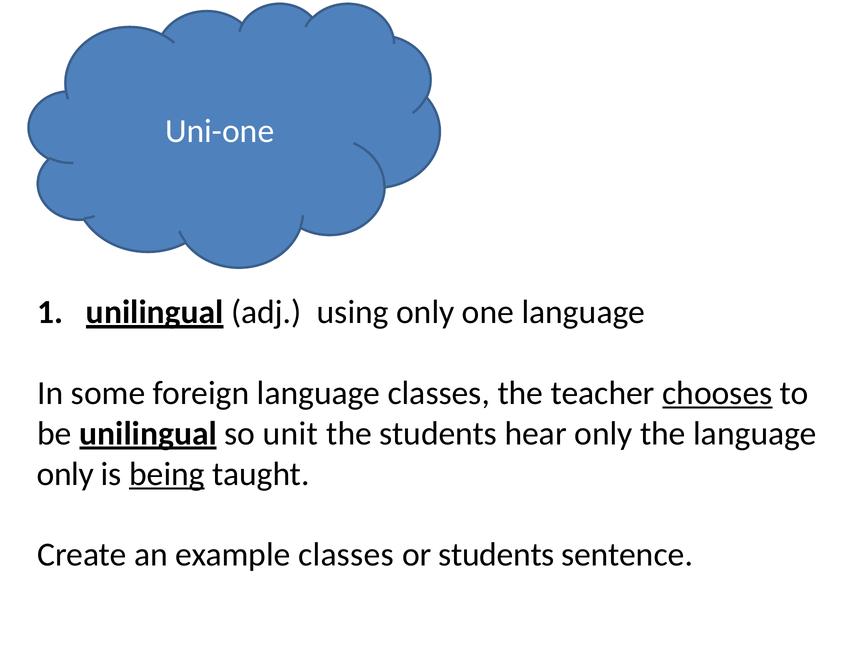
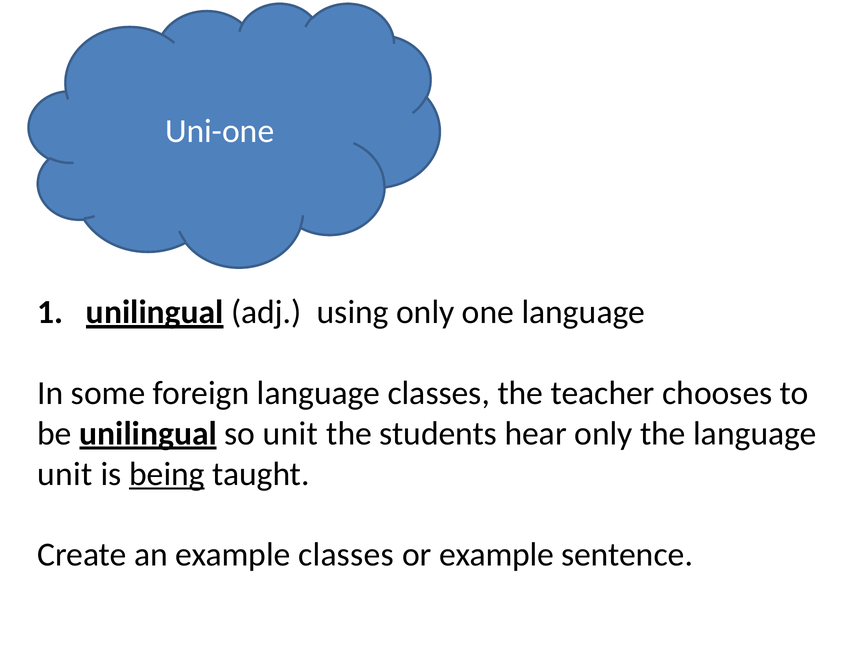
chooses underline: present -> none
only at (65, 474): only -> unit
or students: students -> example
